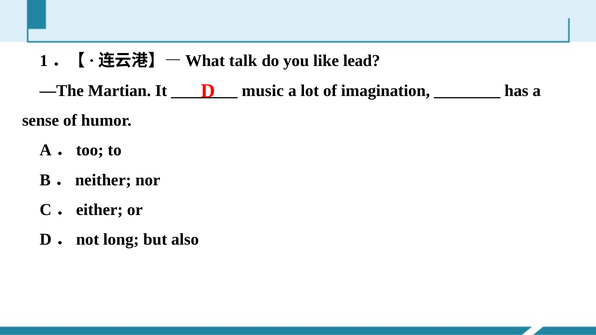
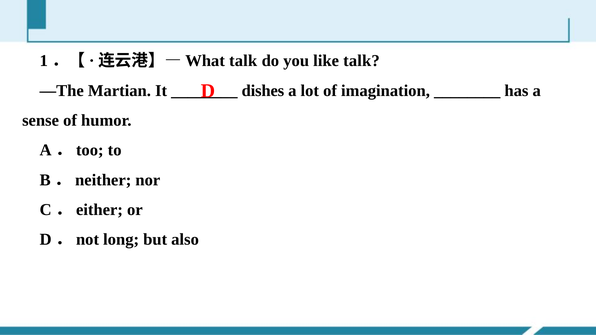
like lead: lead -> talk
music: music -> dishes
